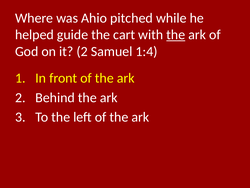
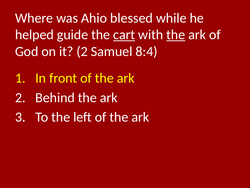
pitched: pitched -> blessed
cart underline: none -> present
1:4: 1:4 -> 8:4
